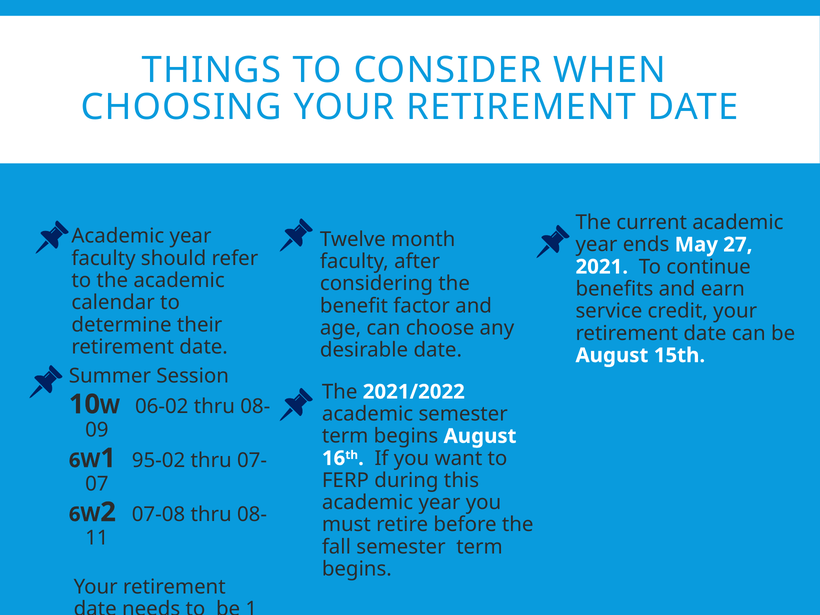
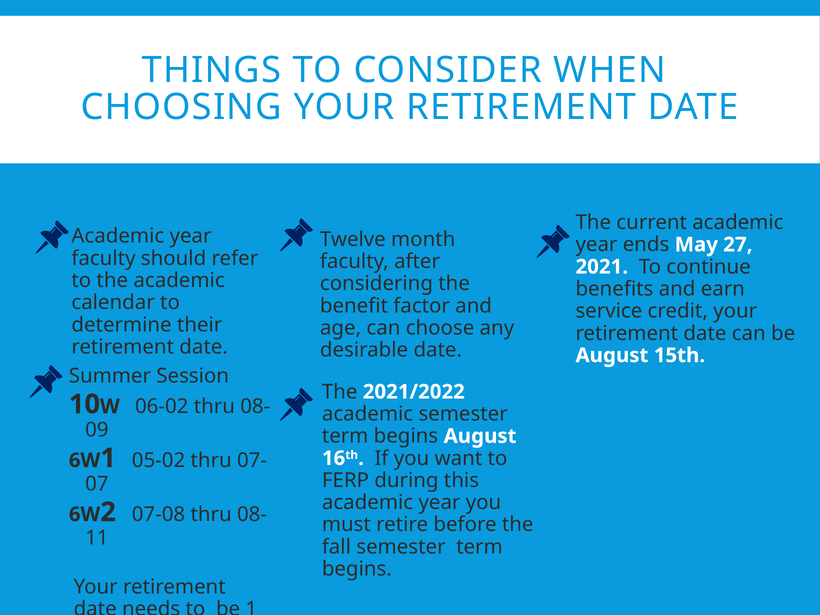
95-02: 95-02 -> 05-02
